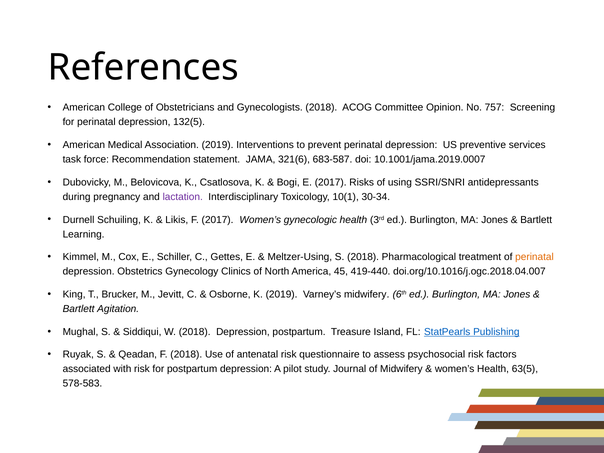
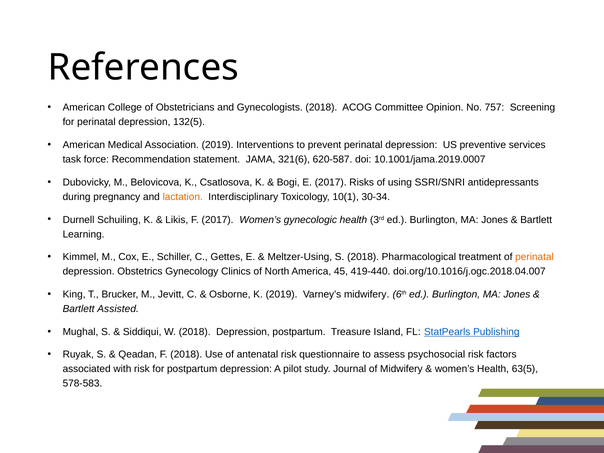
683-587: 683-587 -> 620-587
lactation colour: purple -> orange
Agitation: Agitation -> Assisted
